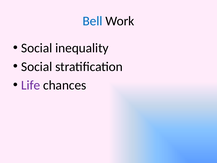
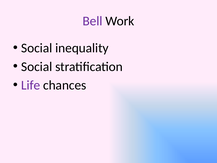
Bell colour: blue -> purple
